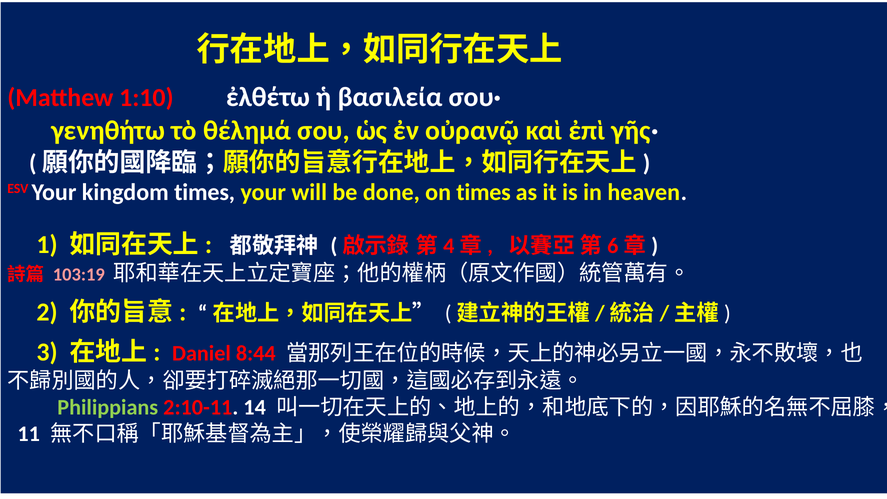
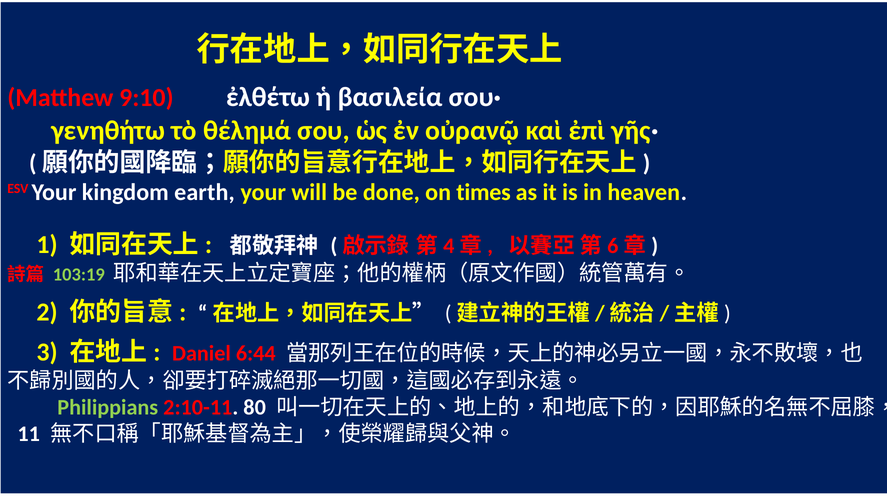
1:10: 1:10 -> 9:10
kingdom times: times -> earth
103:19 colour: pink -> light green
8:44: 8:44 -> 6:44
14: 14 -> 80
